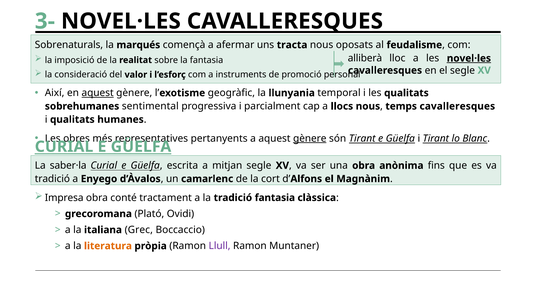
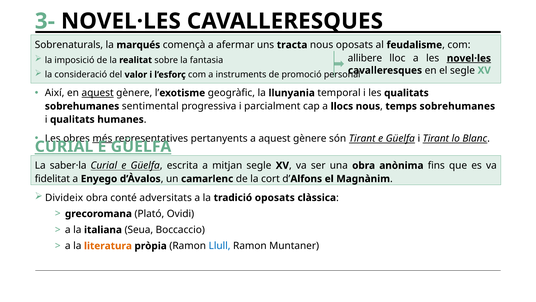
alliberà: alliberà -> allibere
temps cavalleresques: cavalleresques -> sobrehumanes
més underline: none -> present
gènere at (310, 138) underline: present -> none
tradició at (52, 179): tradició -> fidelitat
Impresa: Impresa -> Divideix
tractament: tractament -> adversitats
tradició fantasia: fantasia -> oposats
Grec: Grec -> Seua
Llull colour: purple -> blue
